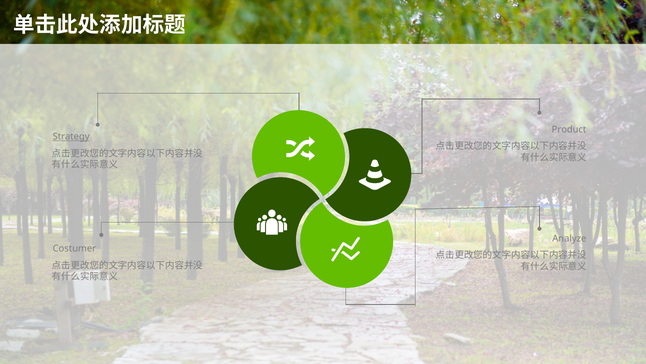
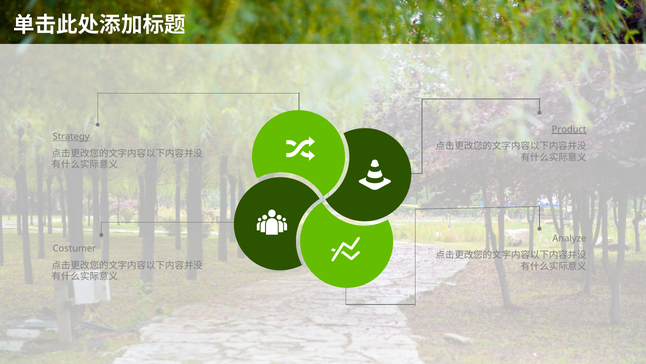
Product underline: none -> present
